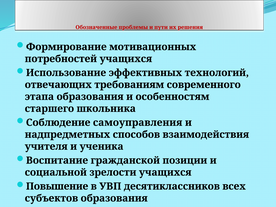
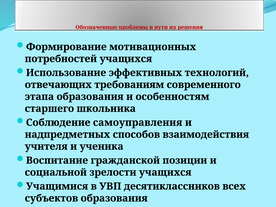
Повышение: Повышение -> Учащимися
